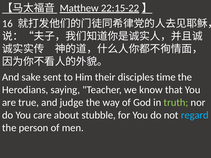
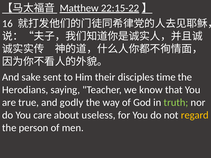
judge: judge -> godly
stubble: stubble -> useless
regard colour: light blue -> yellow
